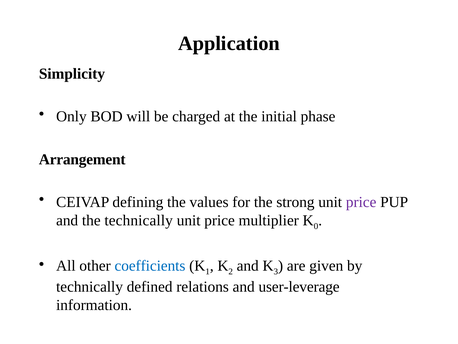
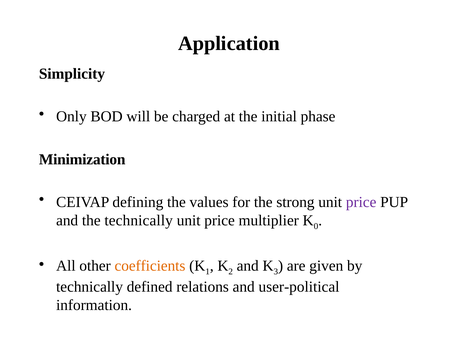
Arrangement: Arrangement -> Minimization
coefficients colour: blue -> orange
user-leverage: user-leverage -> user-political
